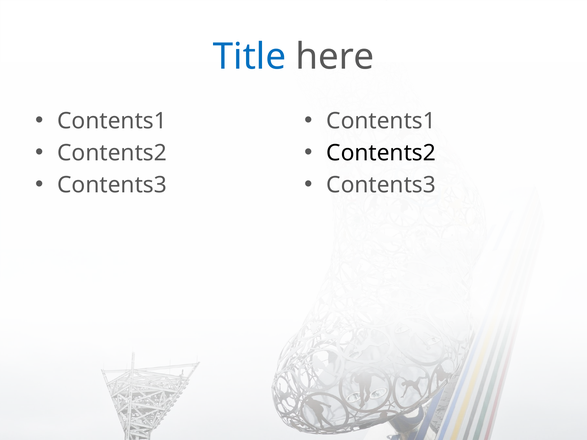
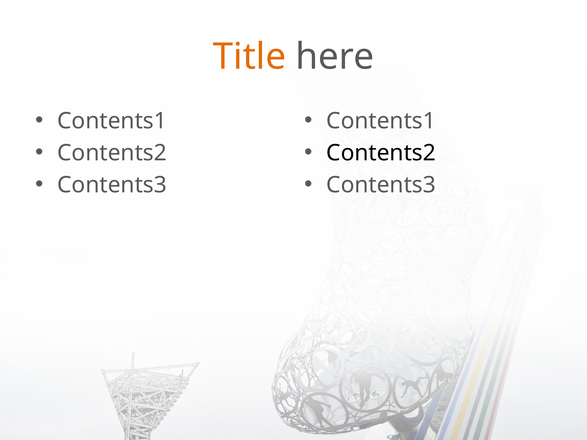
Title colour: blue -> orange
